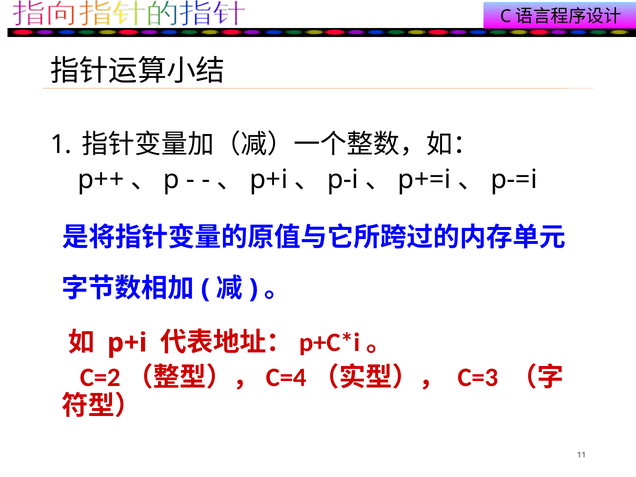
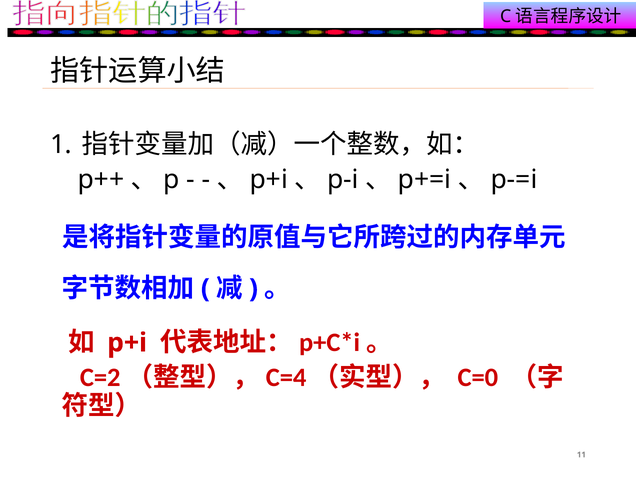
C=3: C=3 -> C=0
